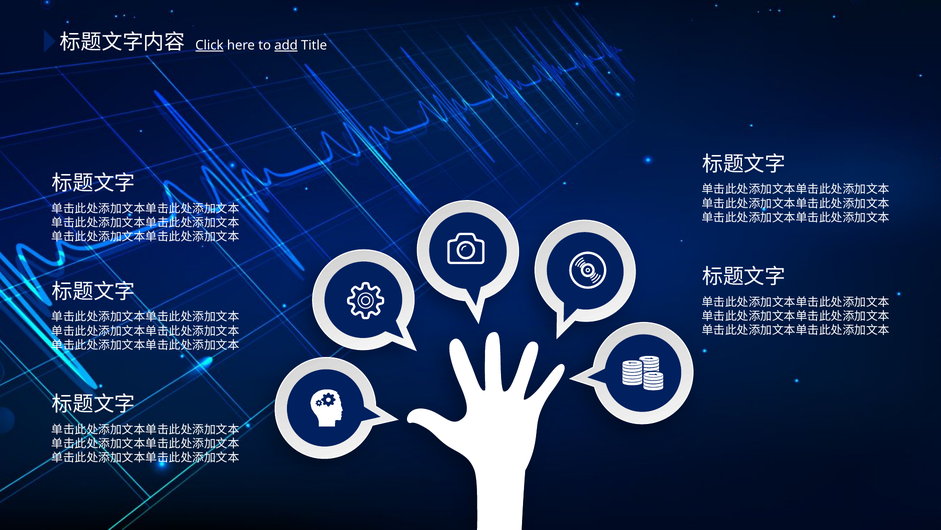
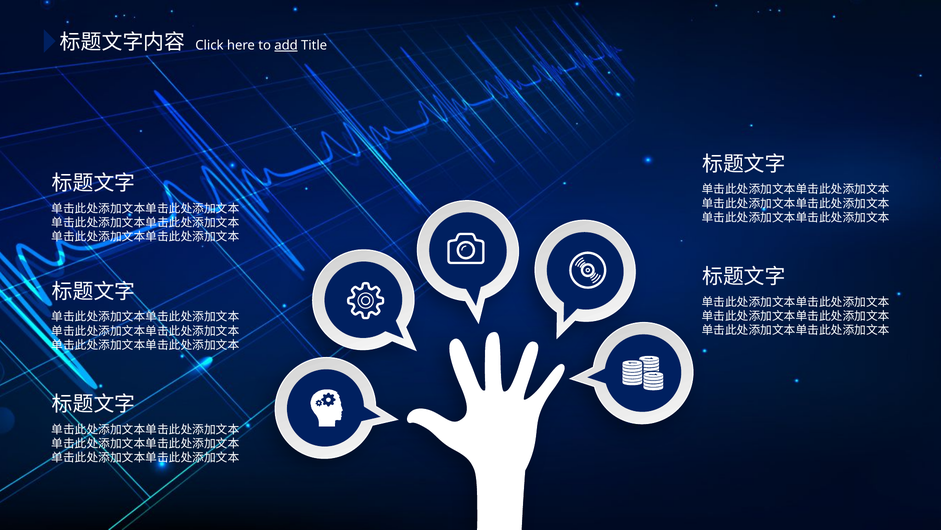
Click underline: present -> none
